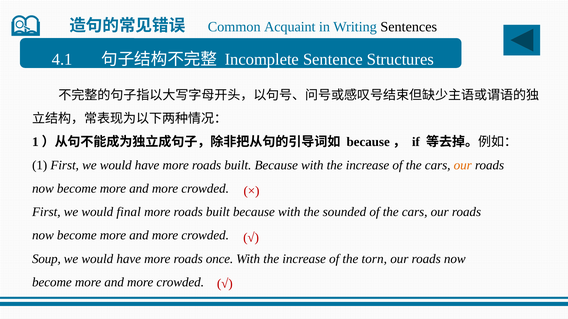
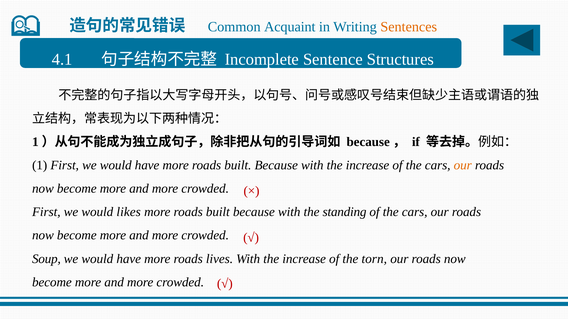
Sentences colour: black -> orange
final: final -> likes
sounded: sounded -> standing
once: once -> lives
